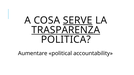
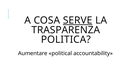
TRASPARENZA underline: present -> none
